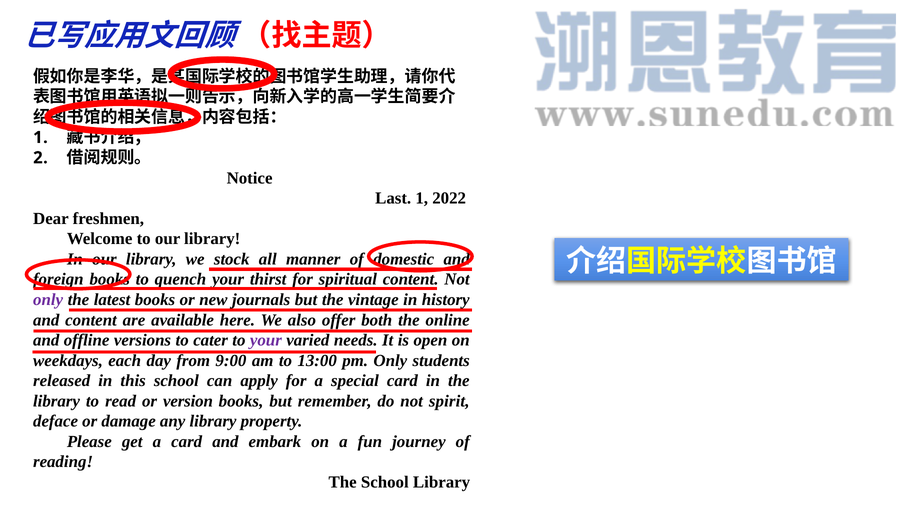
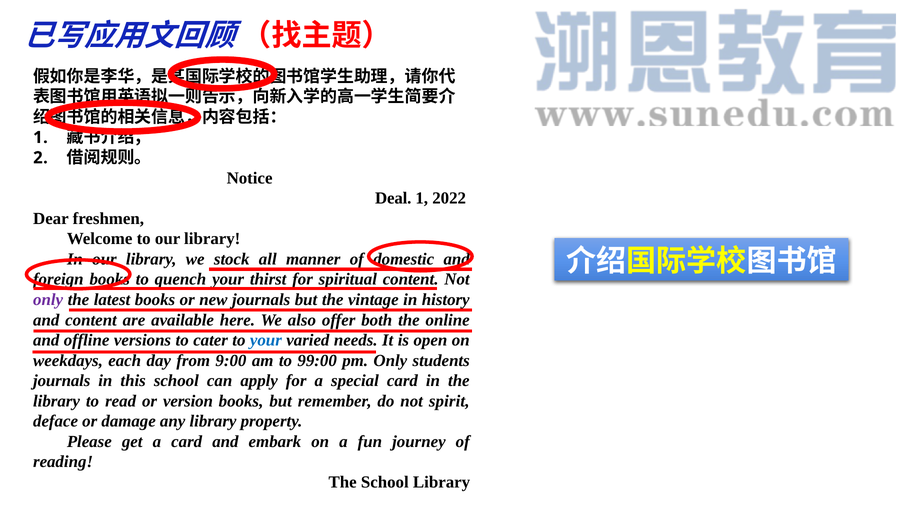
Last: Last -> Deal
your at (266, 340) colour: purple -> blue
13:00: 13:00 -> 99:00
released at (62, 381): released -> journals
